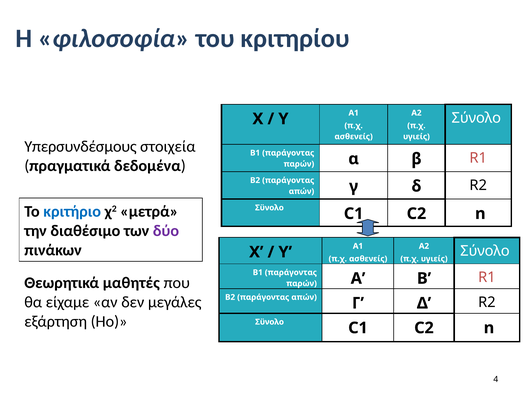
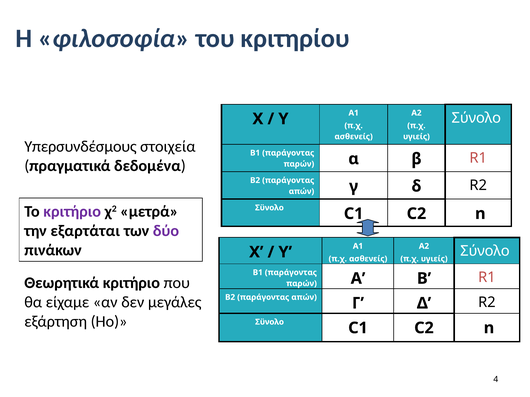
κριτήριο at (72, 212) colour: blue -> purple
διαθέσιμο: διαθέσιμο -> εξαρτάται
Θεωρητικά μαθητές: μαθητές -> κριτήριο
